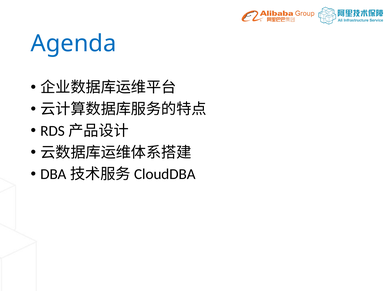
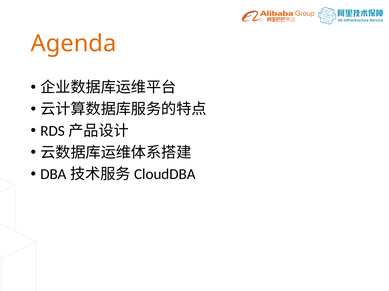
Agenda colour: blue -> orange
